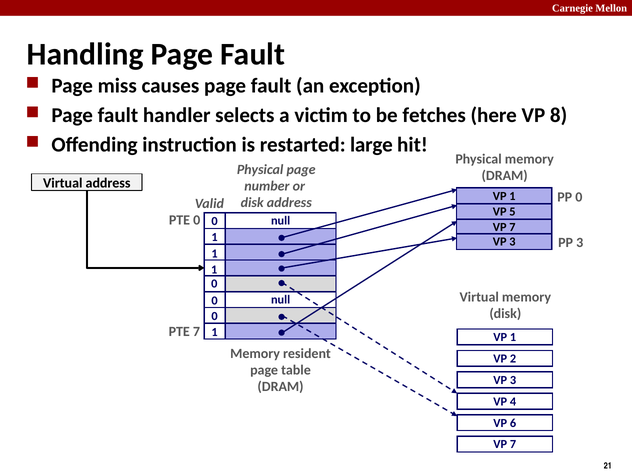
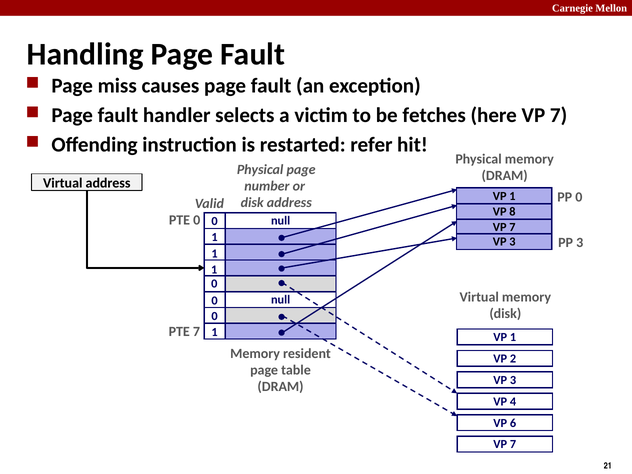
here VP 8: 8 -> 7
large: large -> refer
5: 5 -> 8
